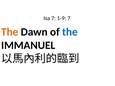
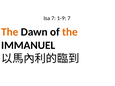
the at (70, 32) colour: blue -> orange
